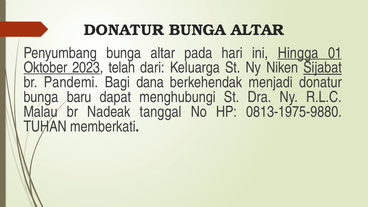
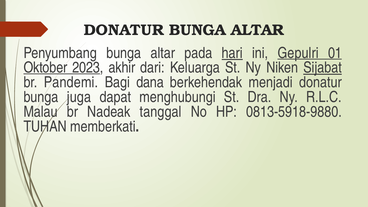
hari underline: none -> present
Hingga: Hingga -> Gepulri
telah: telah -> akhir
baru: baru -> juga
0813-1975-9880: 0813-1975-9880 -> 0813-5918-9880
